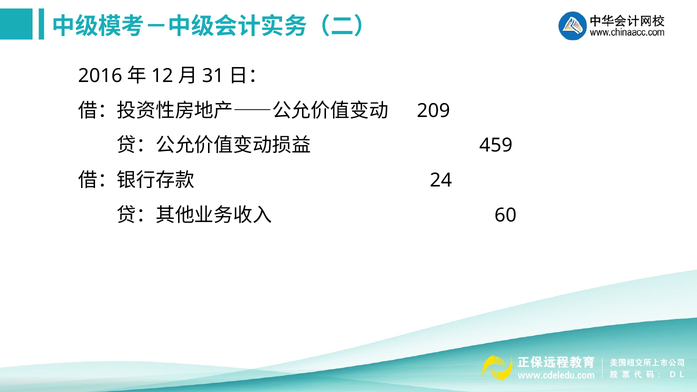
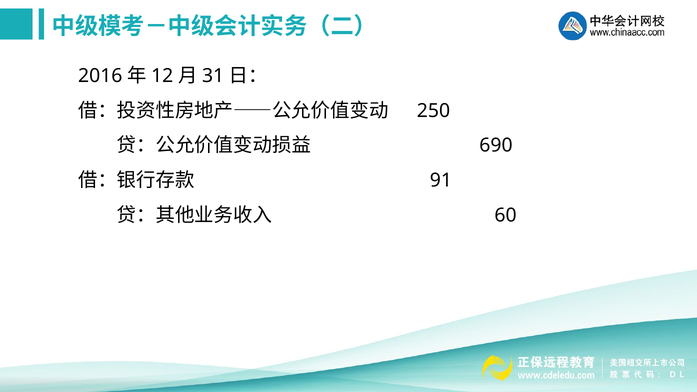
209: 209 -> 250
459: 459 -> 690
24: 24 -> 91
